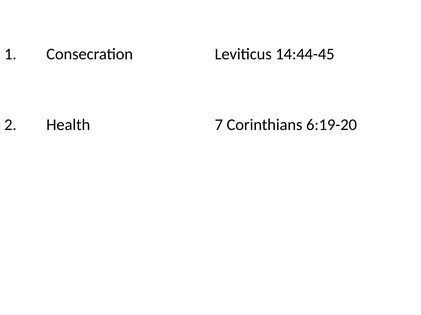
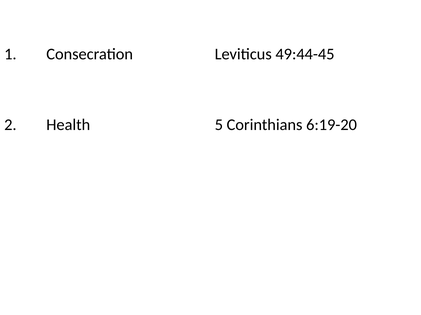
14:44-45: 14:44-45 -> 49:44-45
7: 7 -> 5
